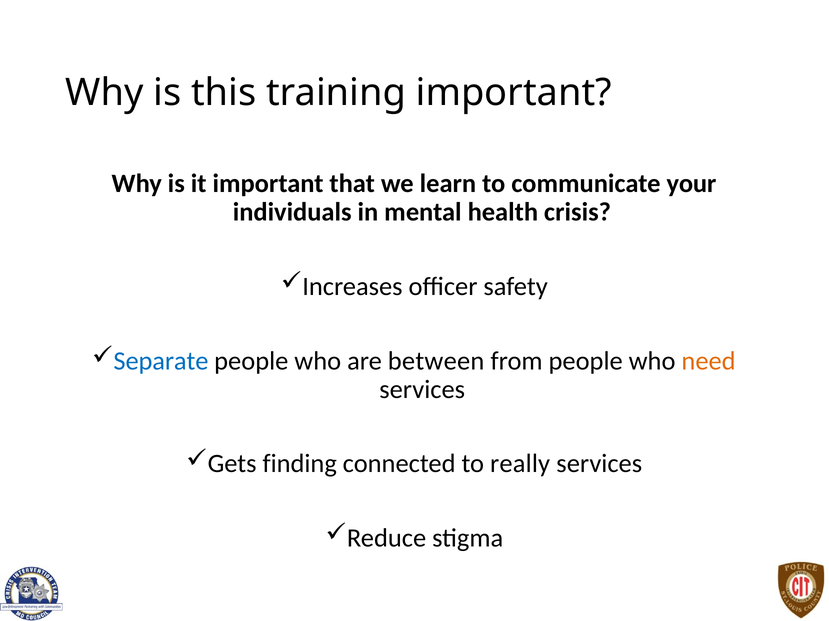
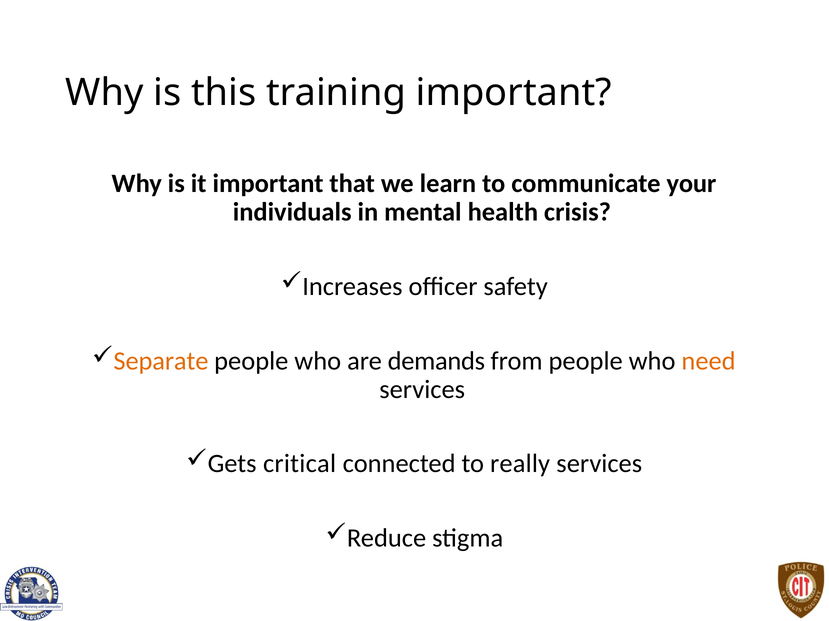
Separate colour: blue -> orange
between: between -> demands
finding: finding -> critical
